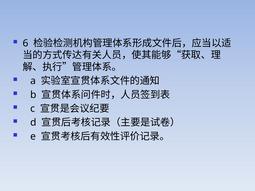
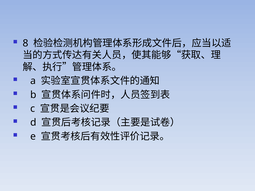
6: 6 -> 8
